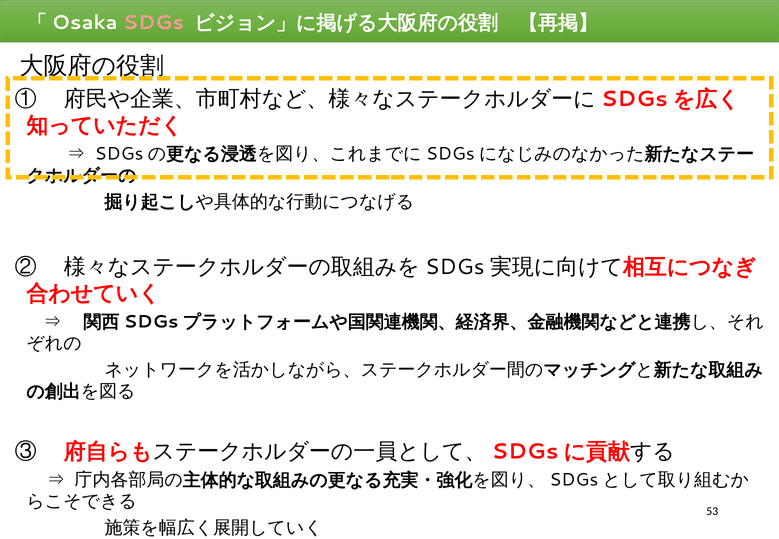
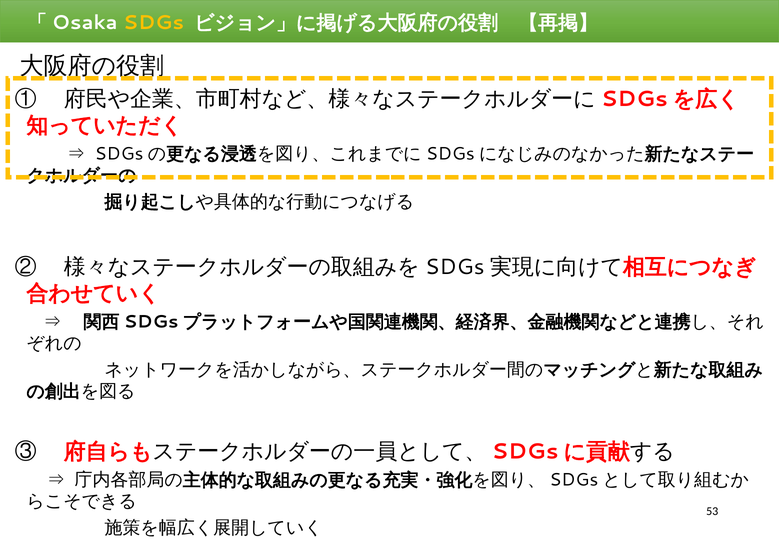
SDGs colour: pink -> yellow
